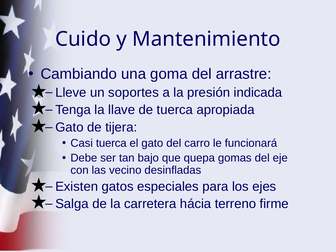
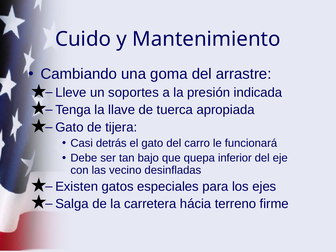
Casi tuerca: tuerca -> detrás
gomas: gomas -> inferior
